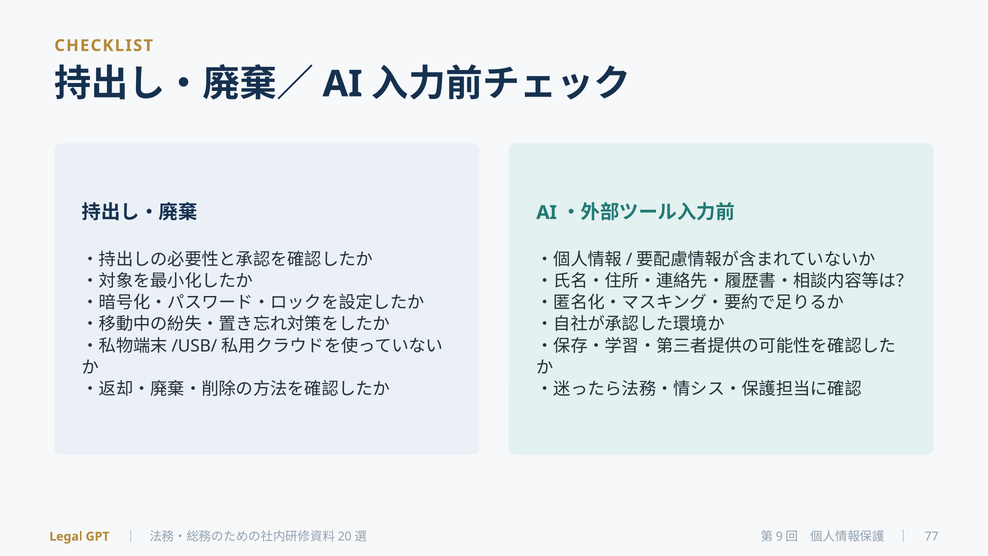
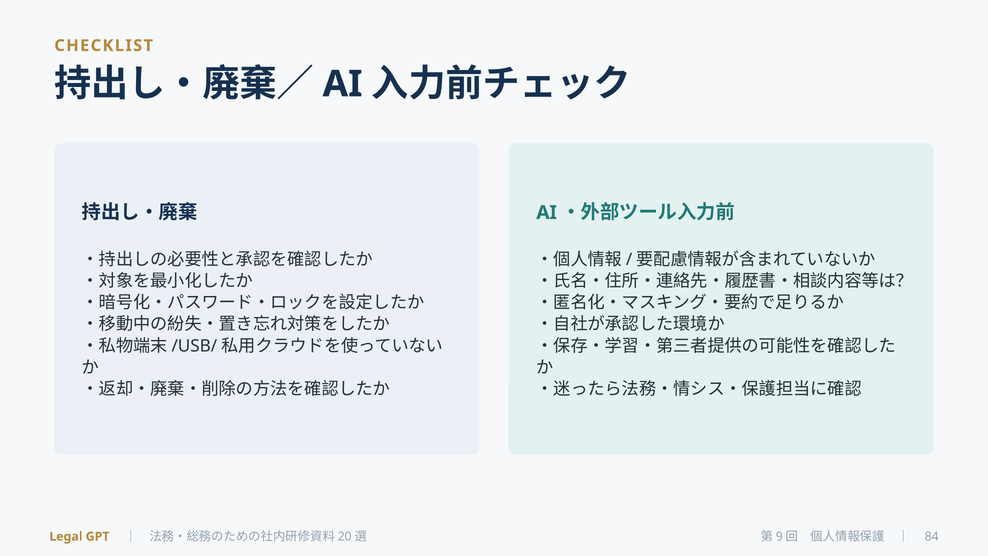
77: 77 -> 84
